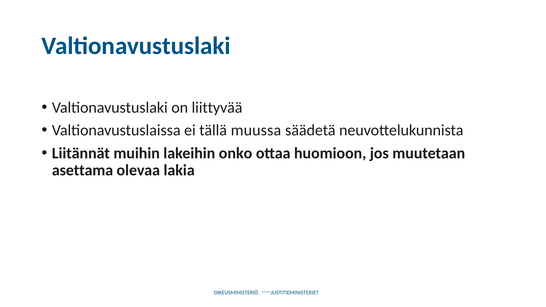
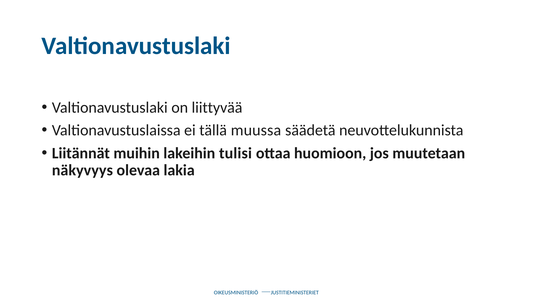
onko: onko -> tulisi
asettama: asettama -> näkyvyys
